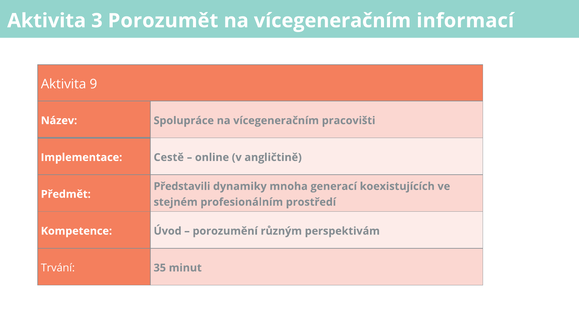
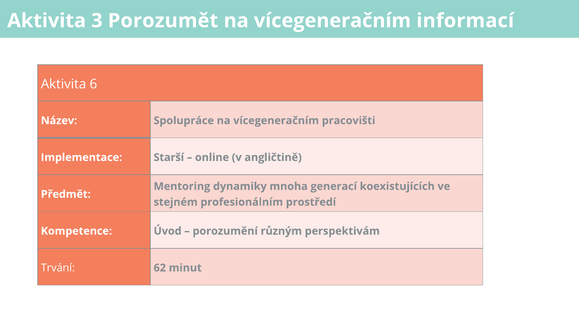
9: 9 -> 6
Cestě: Cestě -> Starší
Představili: Představili -> Mentoring
35: 35 -> 62
